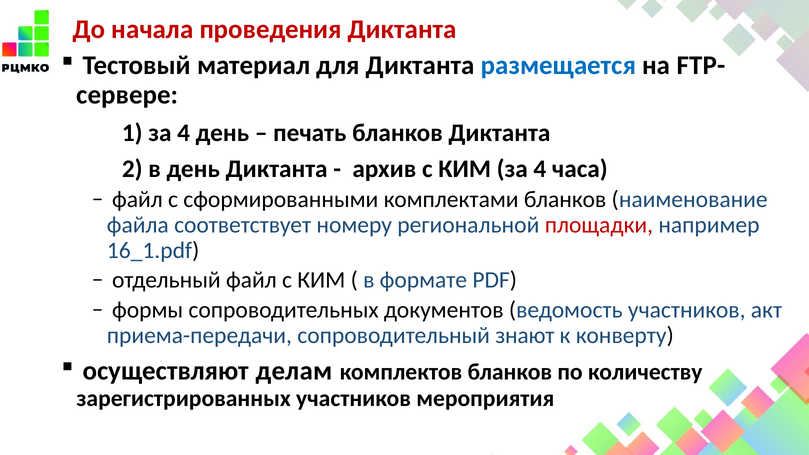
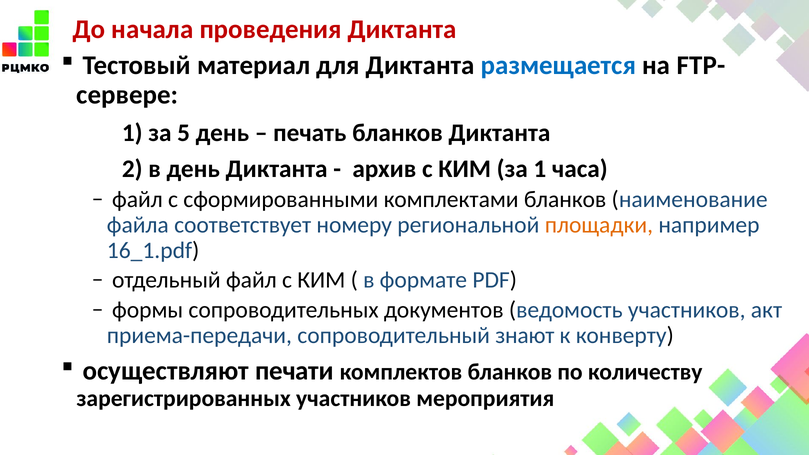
1 за 4: 4 -> 5
КИМ за 4: 4 -> 1
площадки colour: red -> orange
делам: делам -> печати
